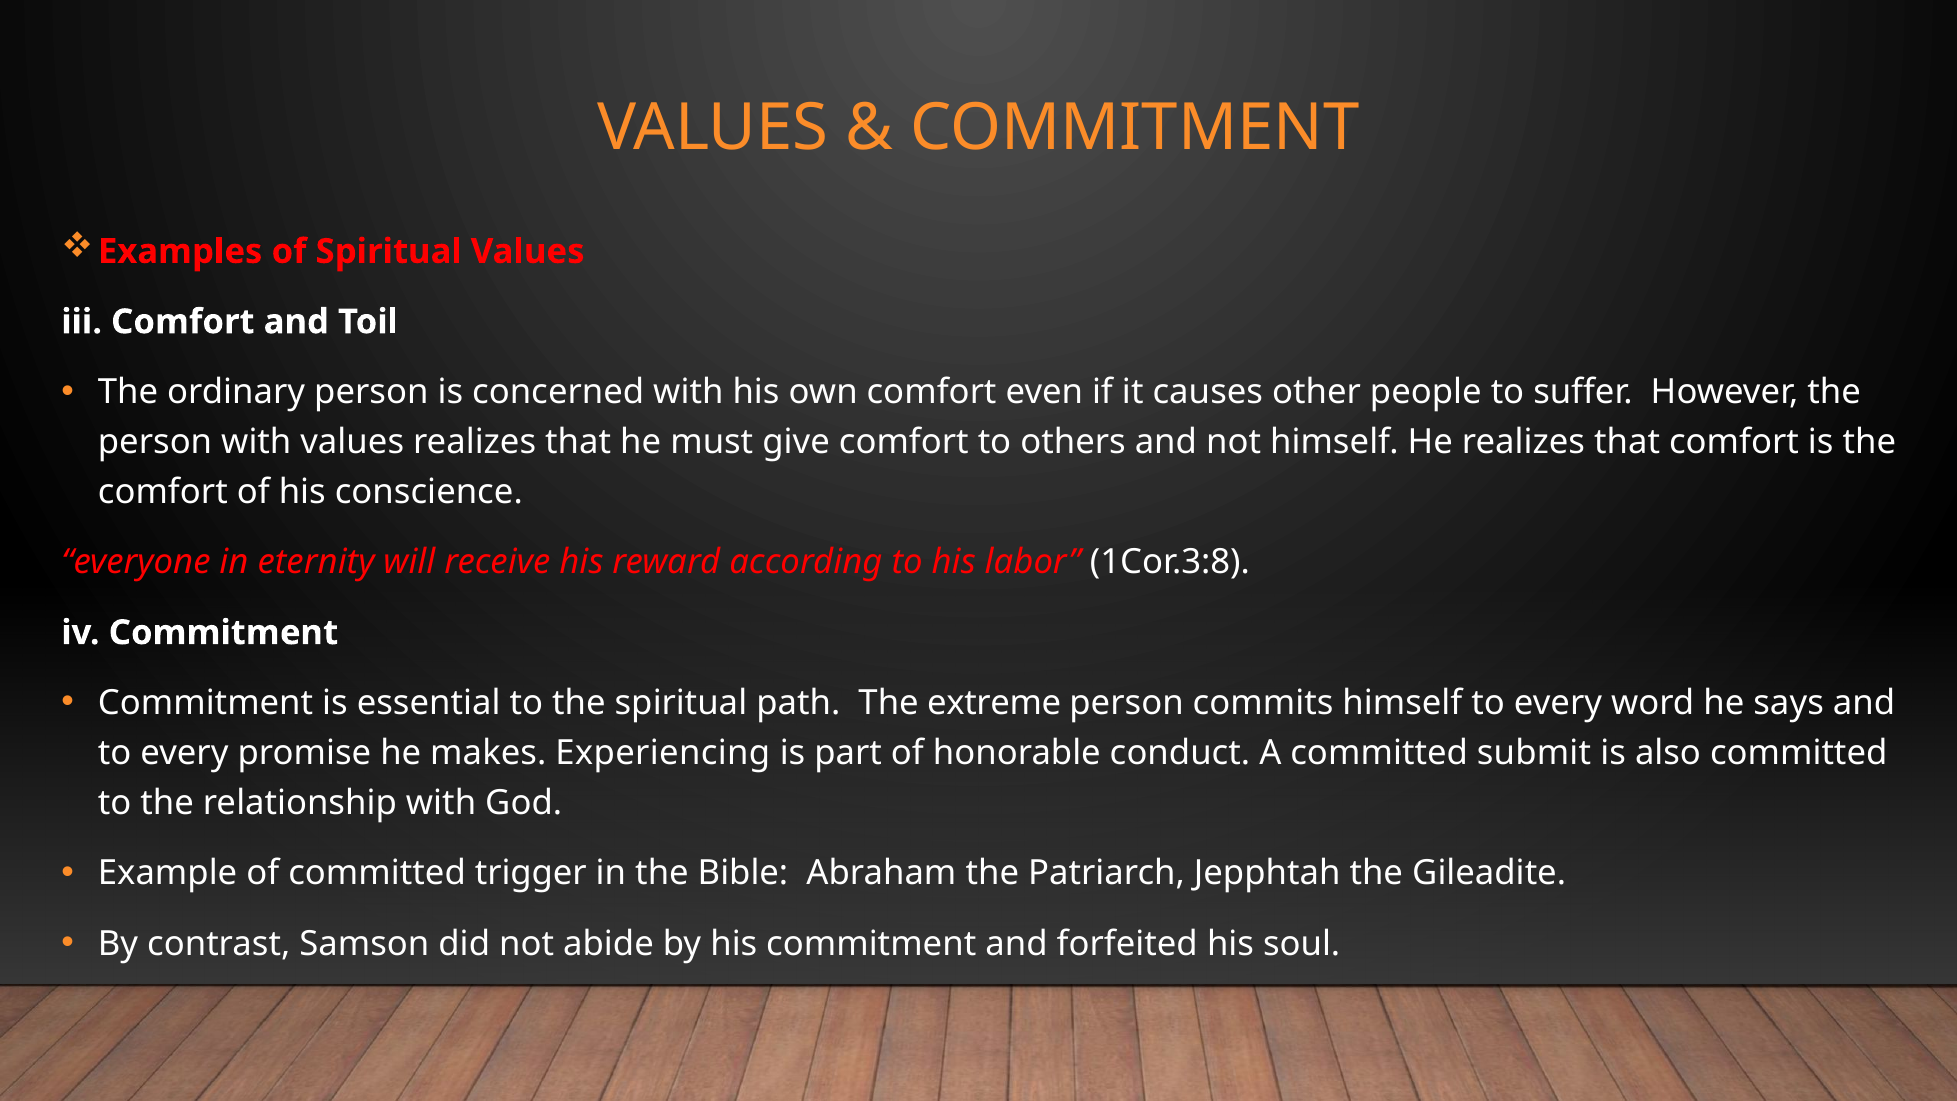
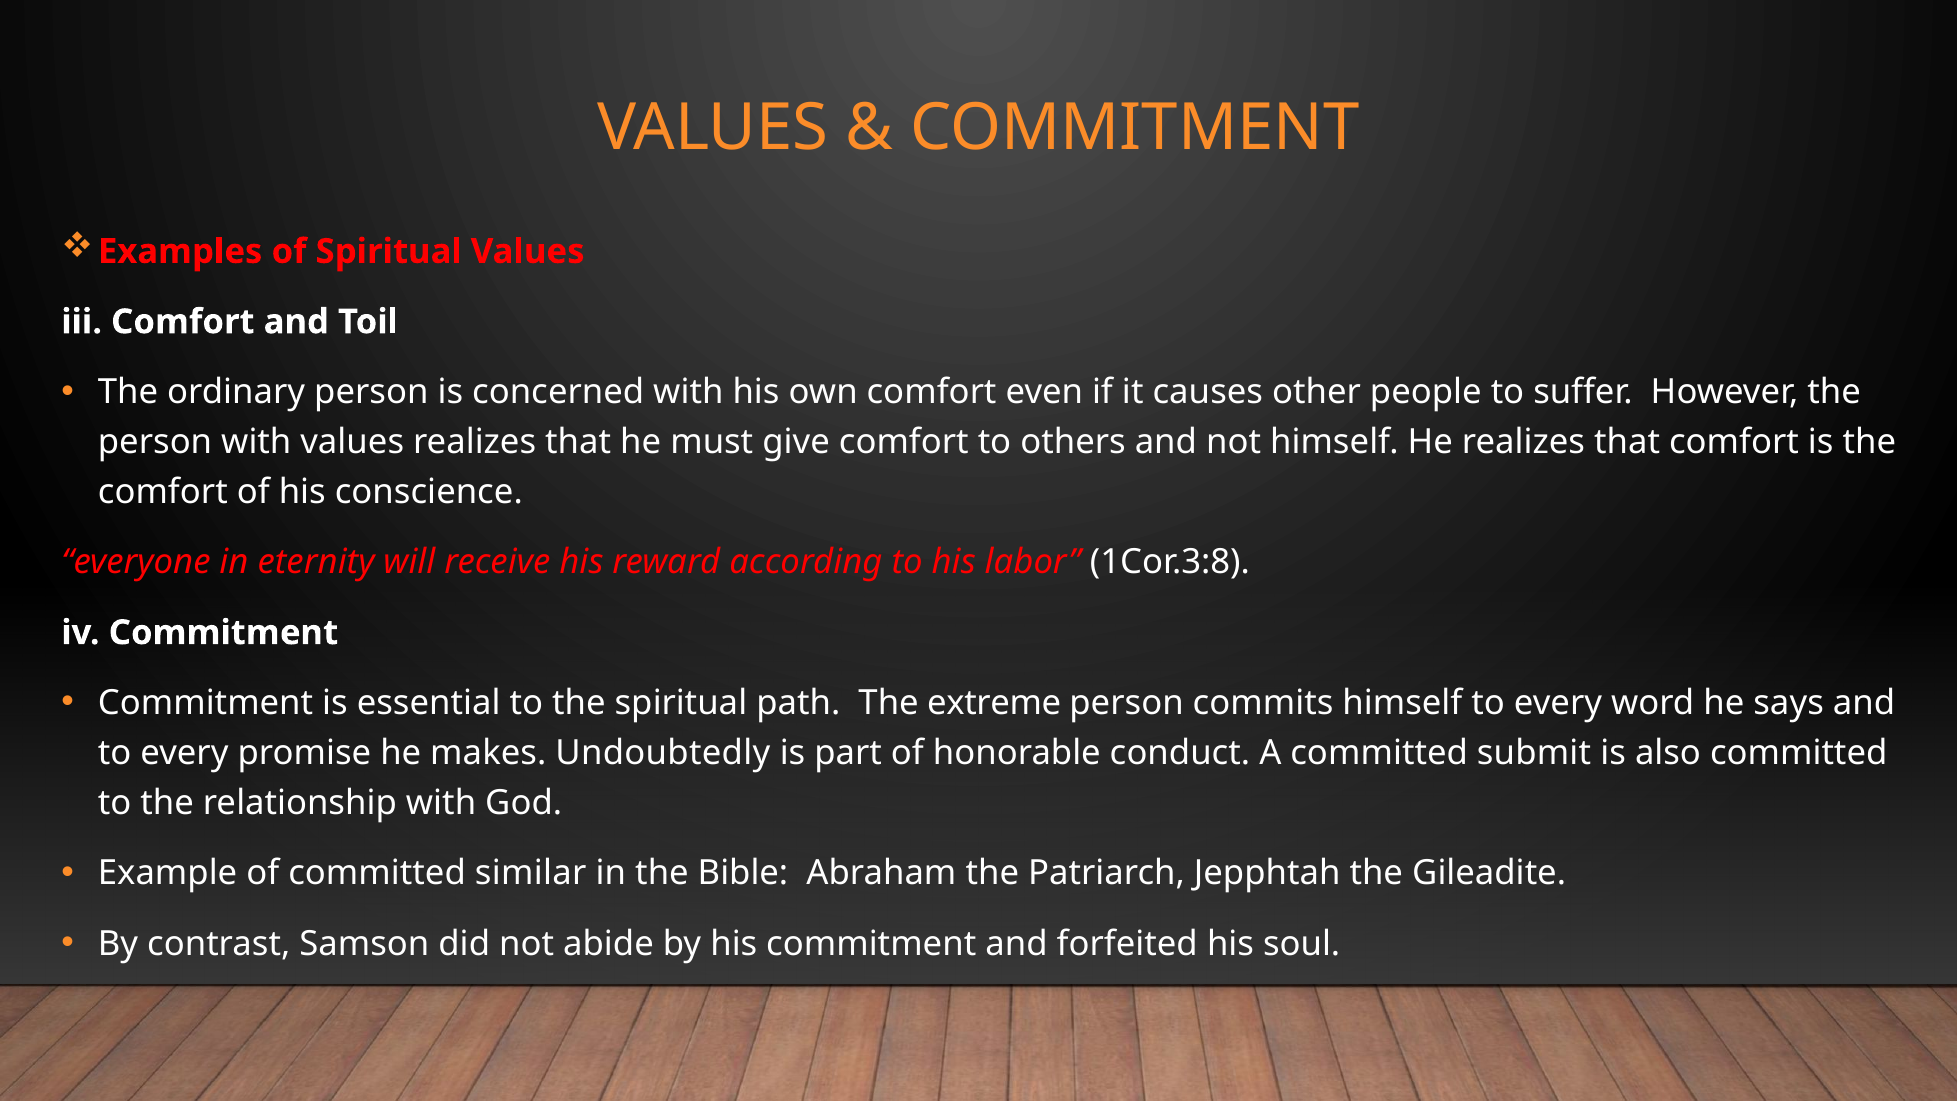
Experiencing: Experiencing -> Undoubtedly
trigger: trigger -> similar
